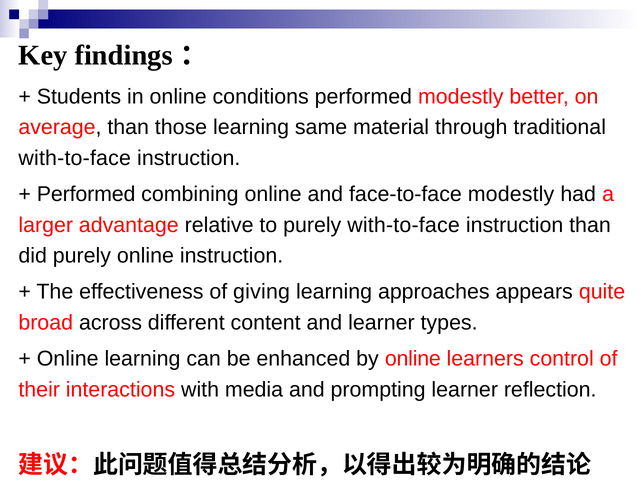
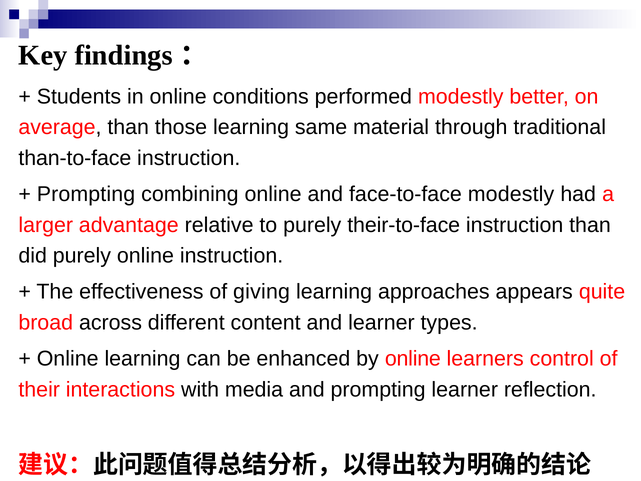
with-to-face at (75, 158): with-to-face -> than-to-face
Performed at (86, 194): Performed -> Prompting
purely with-to-face: with-to-face -> their-to-face
